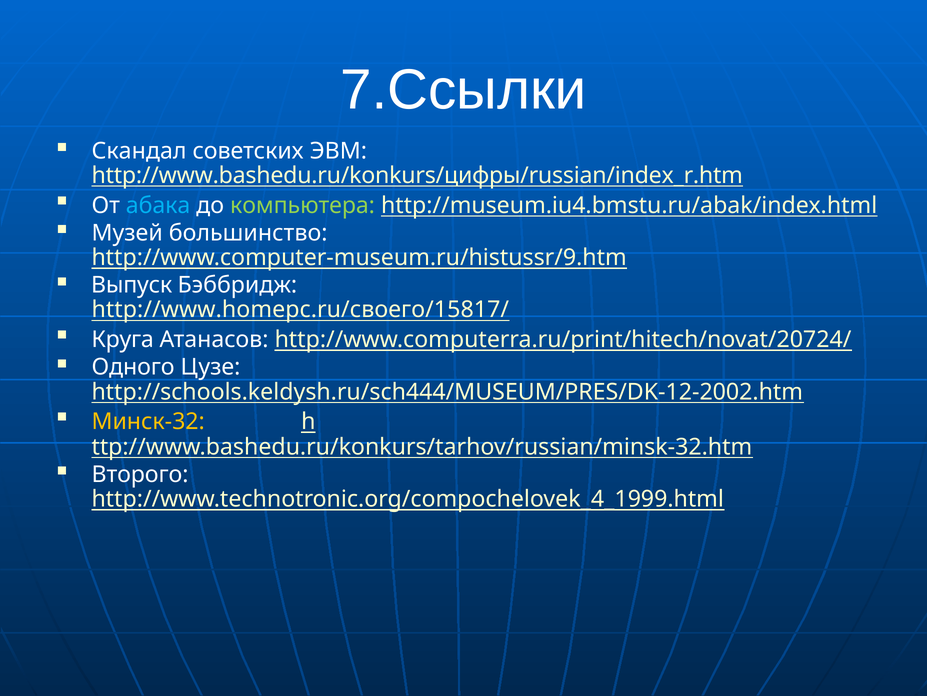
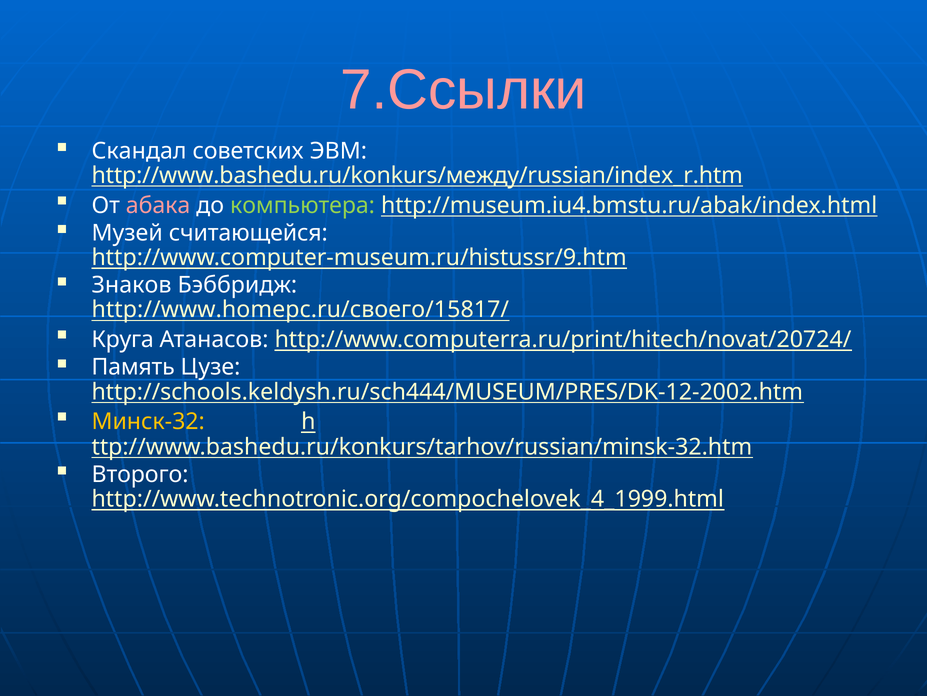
7.Ссылки colour: white -> pink
http://www.bashedu.ru/konkurs/цифры/russian/index_r.htm: http://www.bashedu.ru/konkurs/цифры/russian/index_r.htm -> http://www.bashedu.ru/konkurs/между/russian/index_r.htm
абака colour: light blue -> pink
большинство: большинство -> считающейся
Выпуск: Выпуск -> Знаков
Одного: Одного -> Память
